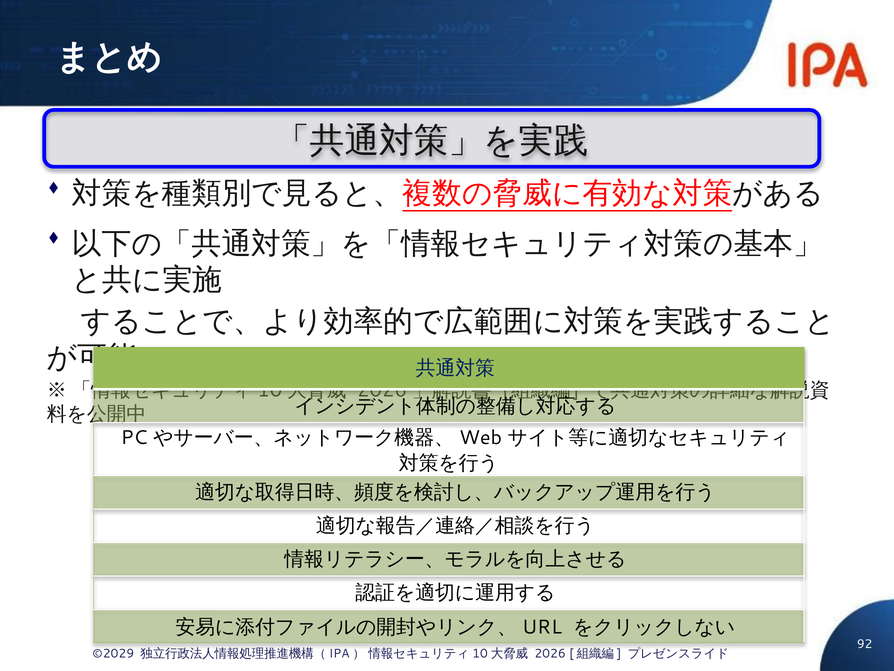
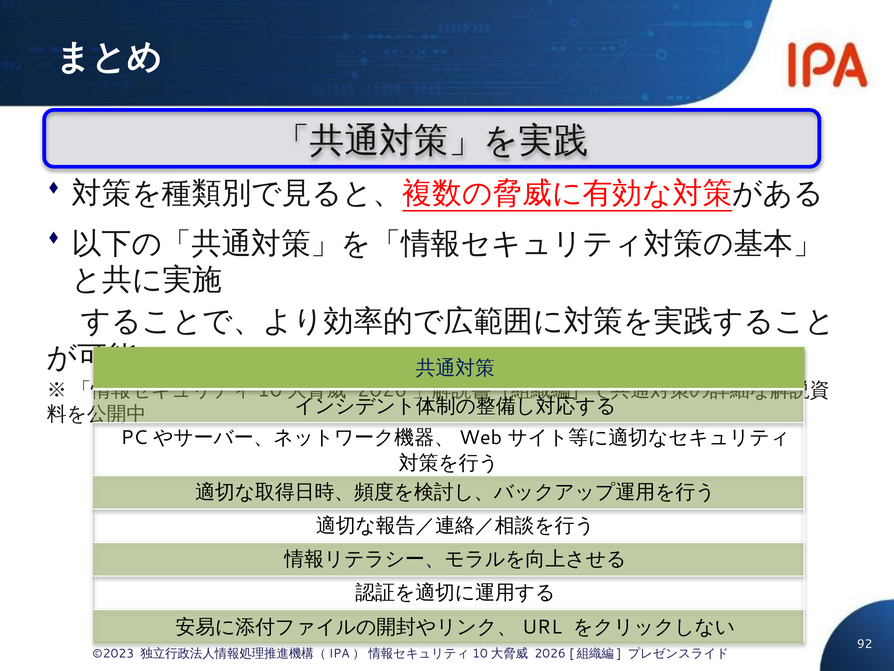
©2029: ©2029 -> ©2023
